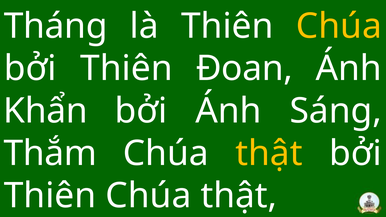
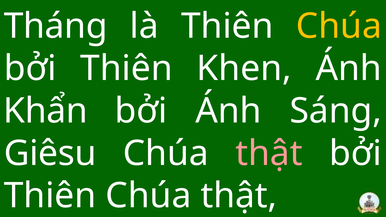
Đoan: Đoan -> Khen
Thắm: Thắm -> Giêsu
thật at (269, 153) colour: yellow -> pink
